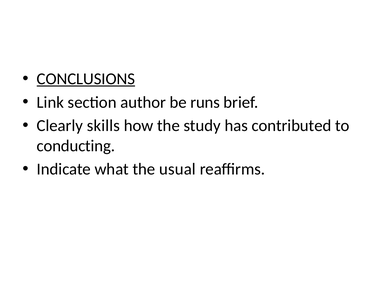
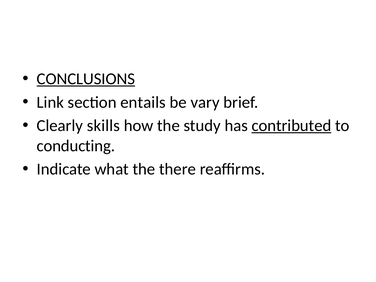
author: author -> entails
runs: runs -> vary
contributed underline: none -> present
usual: usual -> there
